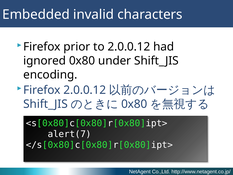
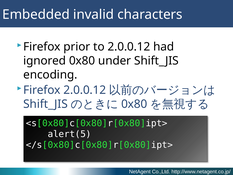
alert(7: alert(7 -> alert(5
